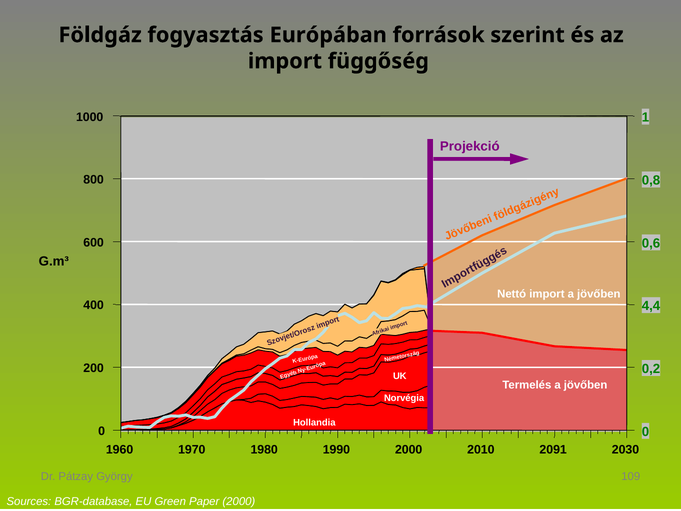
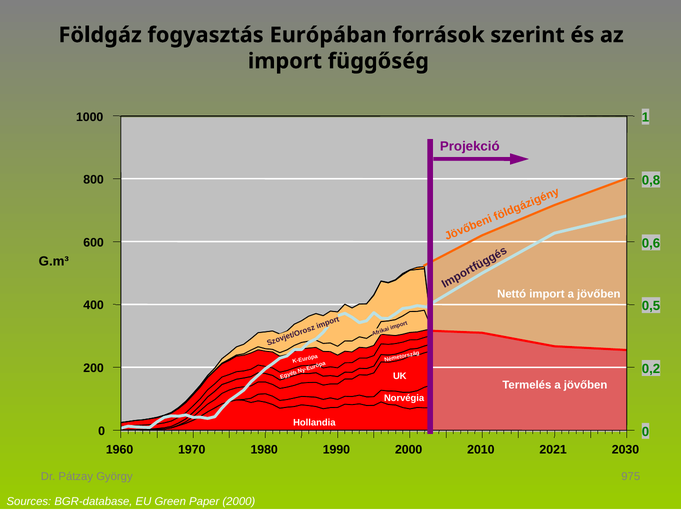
4,4: 4,4 -> 0,5
2091: 2091 -> 2021
109: 109 -> 975
